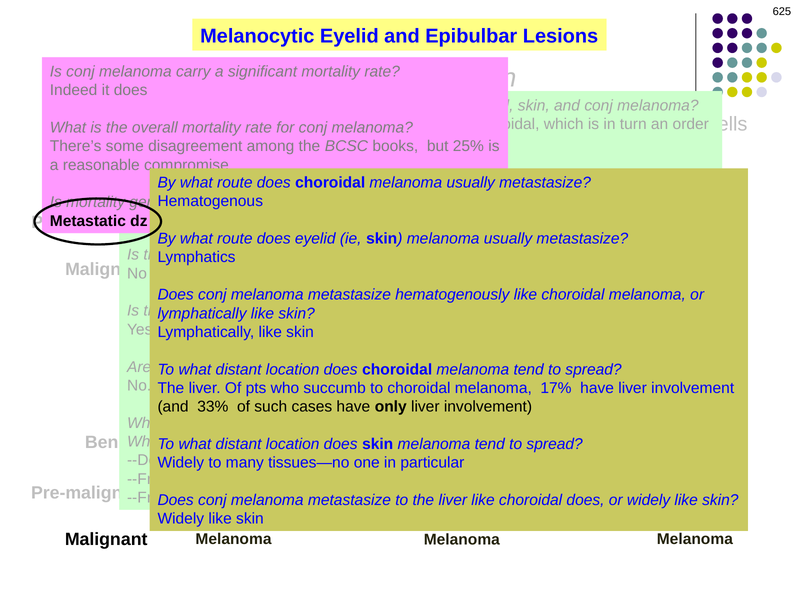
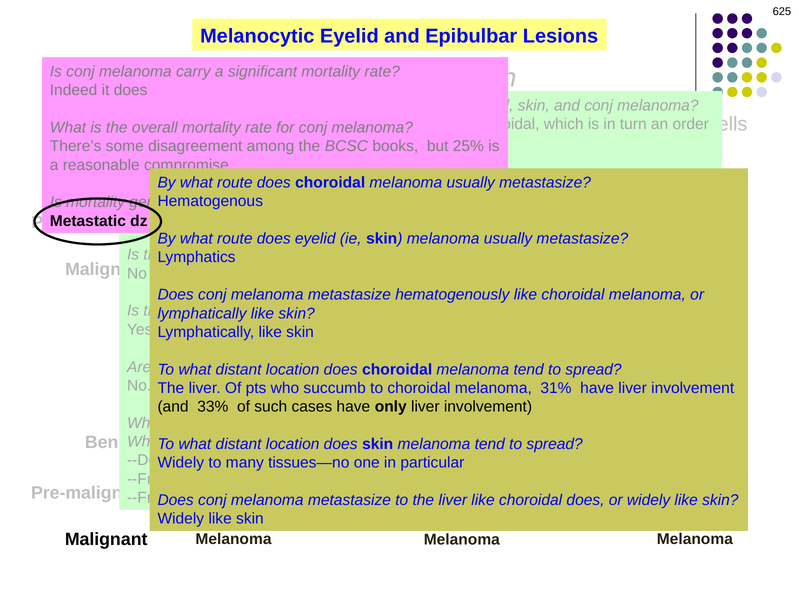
17%: 17% -> 31%
